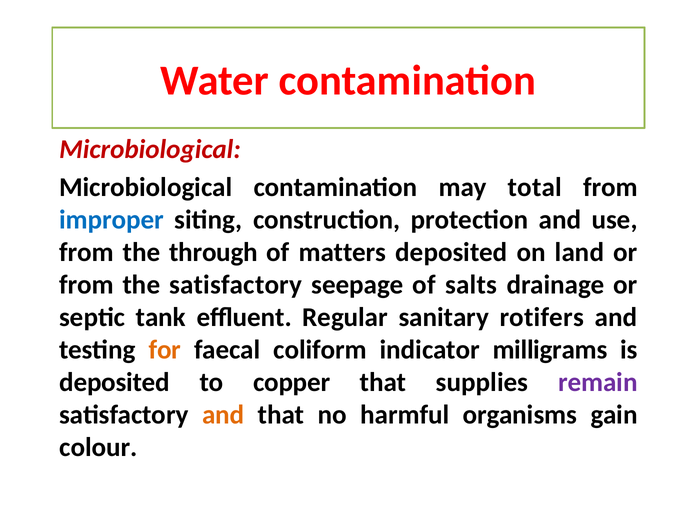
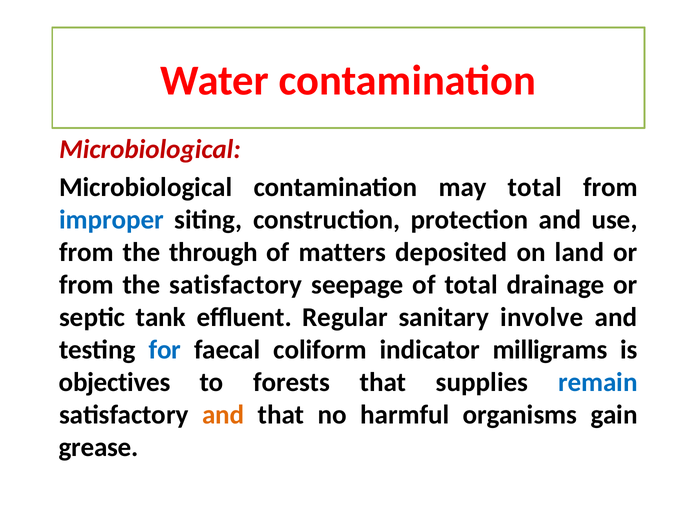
of salts: salts -> total
rotifers: rotifers -> involve
for colour: orange -> blue
deposited at (115, 382): deposited -> objectives
copper: copper -> forests
remain colour: purple -> blue
colour: colour -> grease
